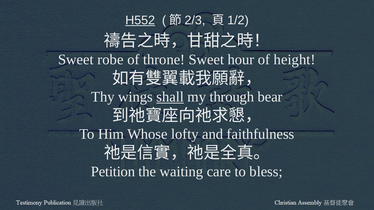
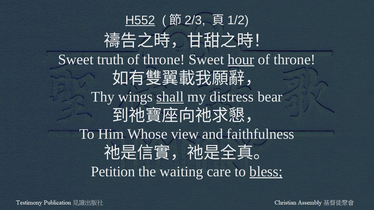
robe: robe -> truth
hour underline: none -> present
height at (295, 60): height -> throne
through: through -> distress
lofty: lofty -> view
bless underline: none -> present
